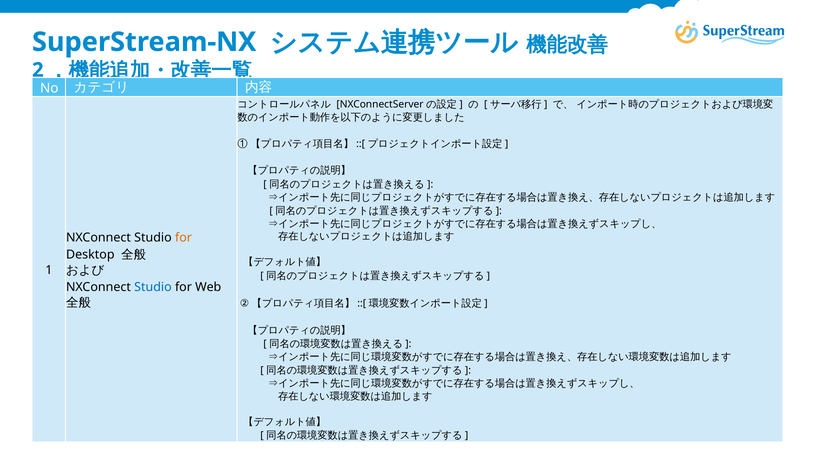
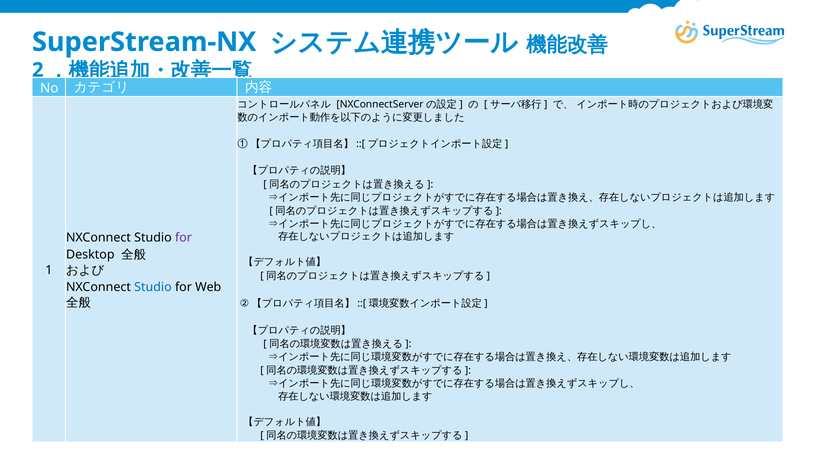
for at (183, 238) colour: orange -> purple
